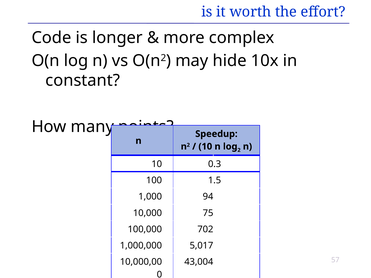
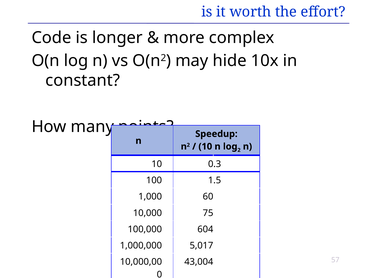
94: 94 -> 60
702: 702 -> 604
